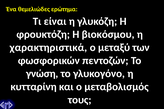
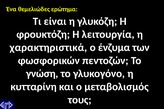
βιοκόσμου: βιοκόσμου -> λειτουργία
μεταξύ: μεταξύ -> ένζυμα
